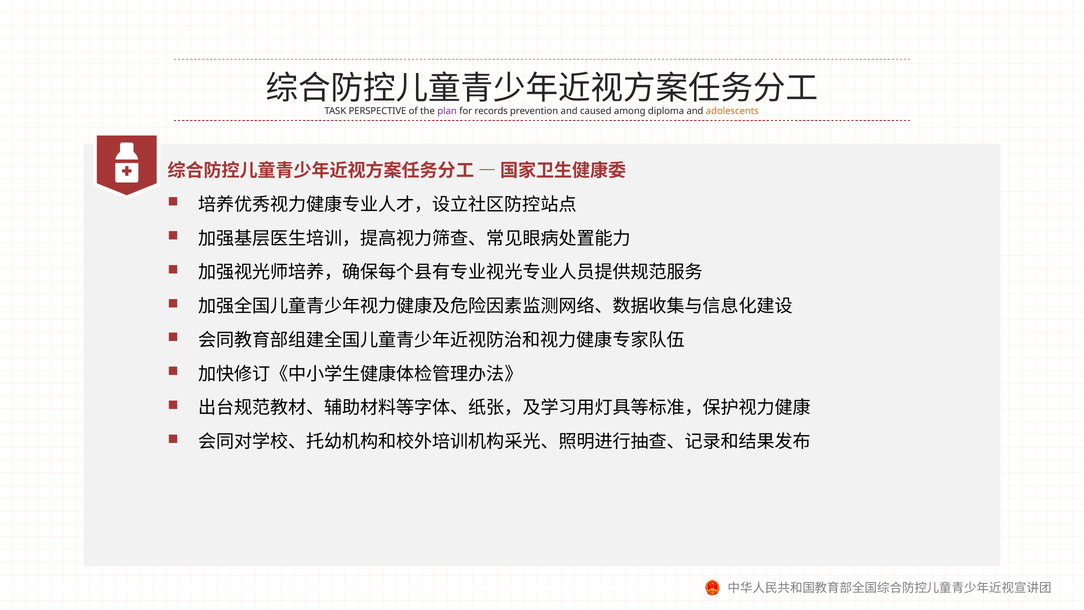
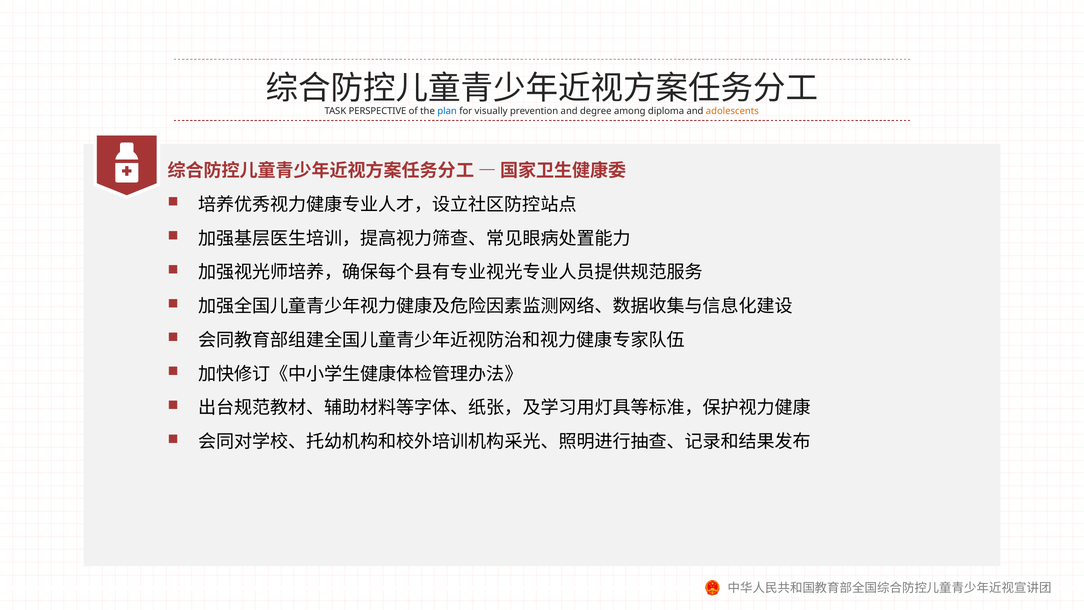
plan colour: purple -> blue
records: records -> visually
caused: caused -> degree
